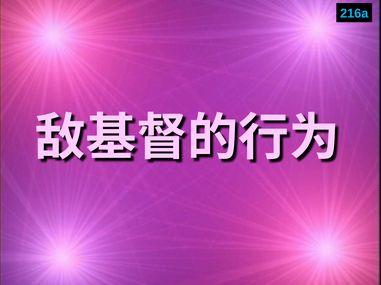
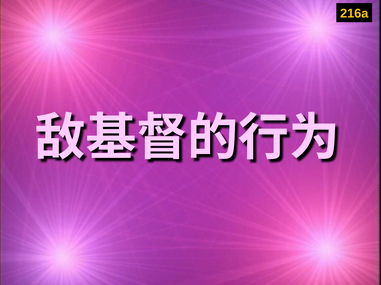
216a colour: light blue -> yellow
